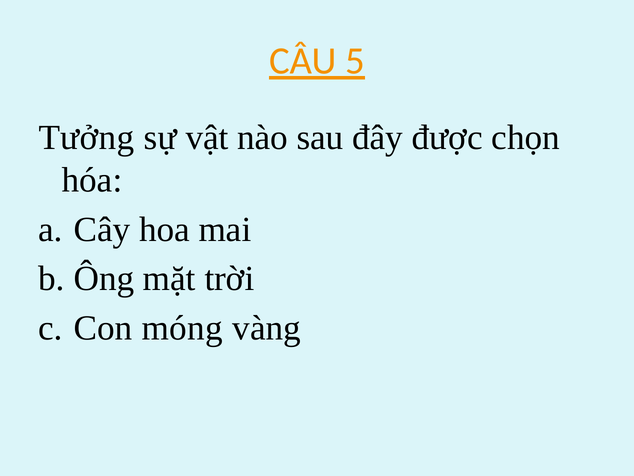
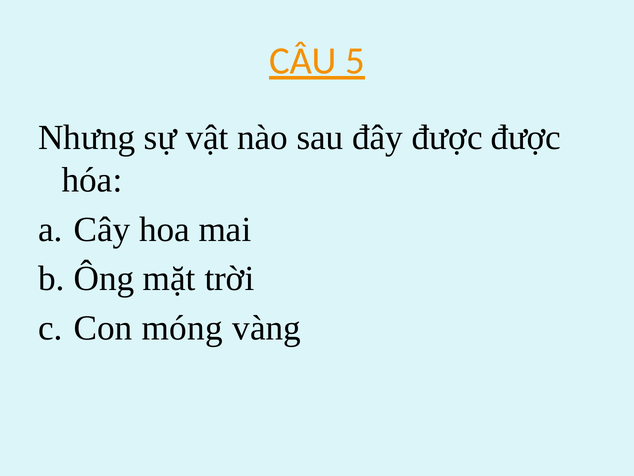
Tưởng: Tưởng -> Nhưng
được chọn: chọn -> được
